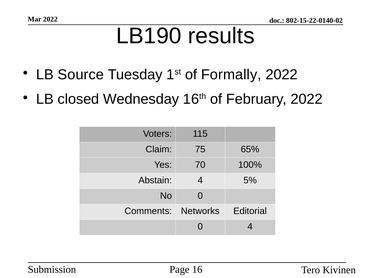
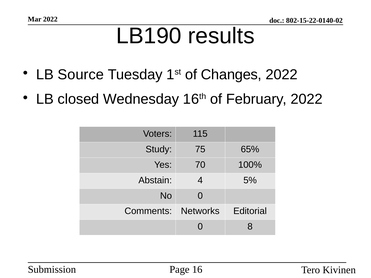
Formally: Formally -> Changes
Claim: Claim -> Study
0 4: 4 -> 8
